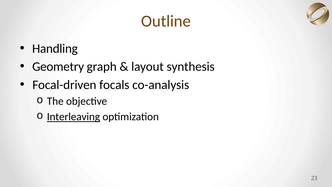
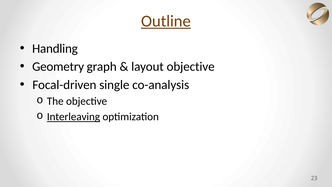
Outline underline: none -> present
layout synthesis: synthesis -> objective
focals: focals -> single
